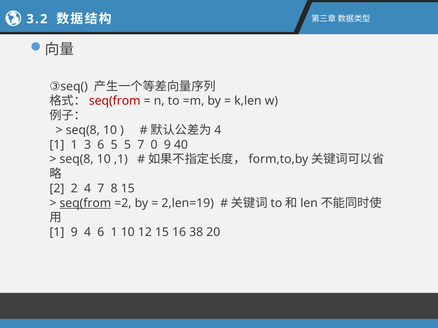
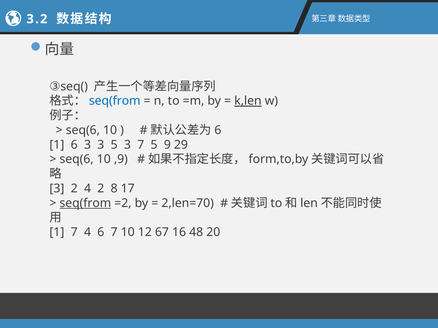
seq(from at (115, 101) colour: red -> blue
k,len underline: none -> present
seq(8 at (83, 130): seq(8 -> seq(6
4 at (218, 130): 4 -> 6
1 1: 1 -> 6
3 6: 6 -> 3
5 5: 5 -> 3
7 0: 0 -> 5
40: 40 -> 29
seq(8 at (77, 159): seq(8 -> seq(6
,1: ,1 -> ,9
2 at (57, 189): 2 -> 3
4 7: 7 -> 2
8 15: 15 -> 17
2,len=19: 2,len=19 -> 2,len=70
1 9: 9 -> 7
6 1: 1 -> 7
12 15: 15 -> 67
38: 38 -> 48
